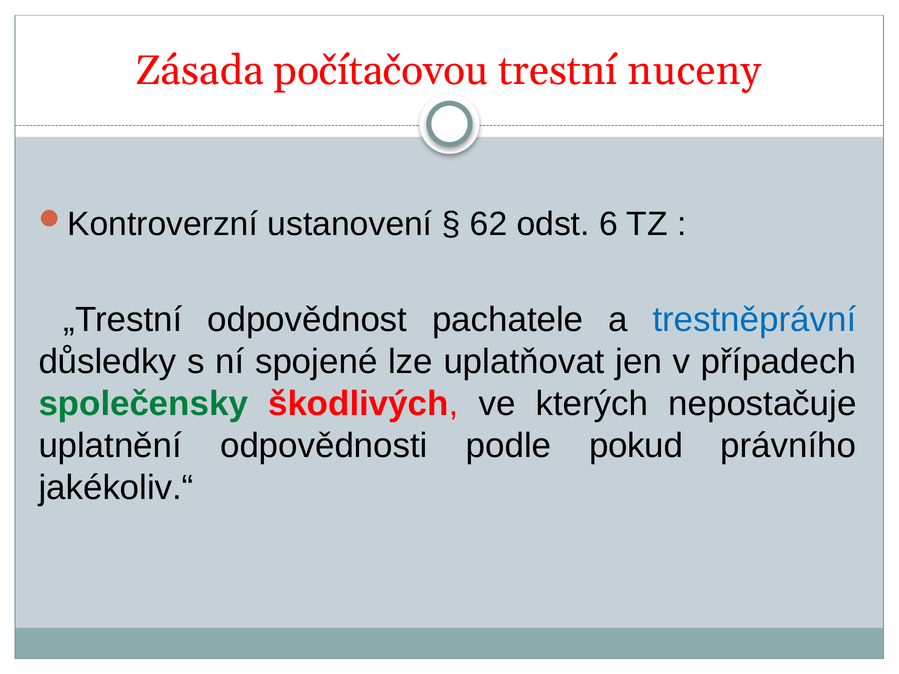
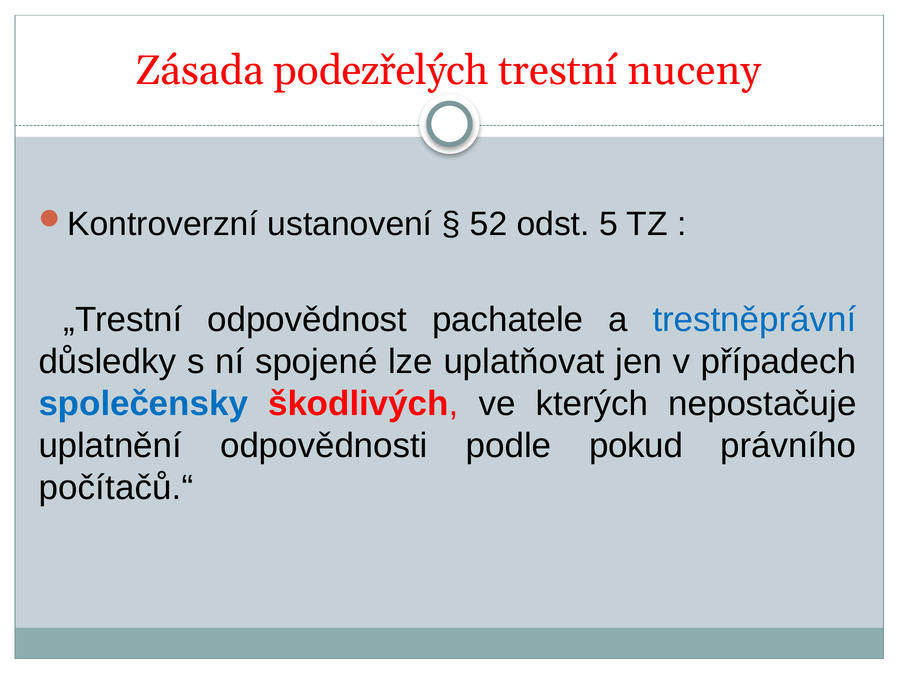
počítačovou: počítačovou -> podezřelých
62: 62 -> 52
6: 6 -> 5
společensky colour: green -> blue
jakékoliv.“: jakékoliv.“ -> počítačů.“
